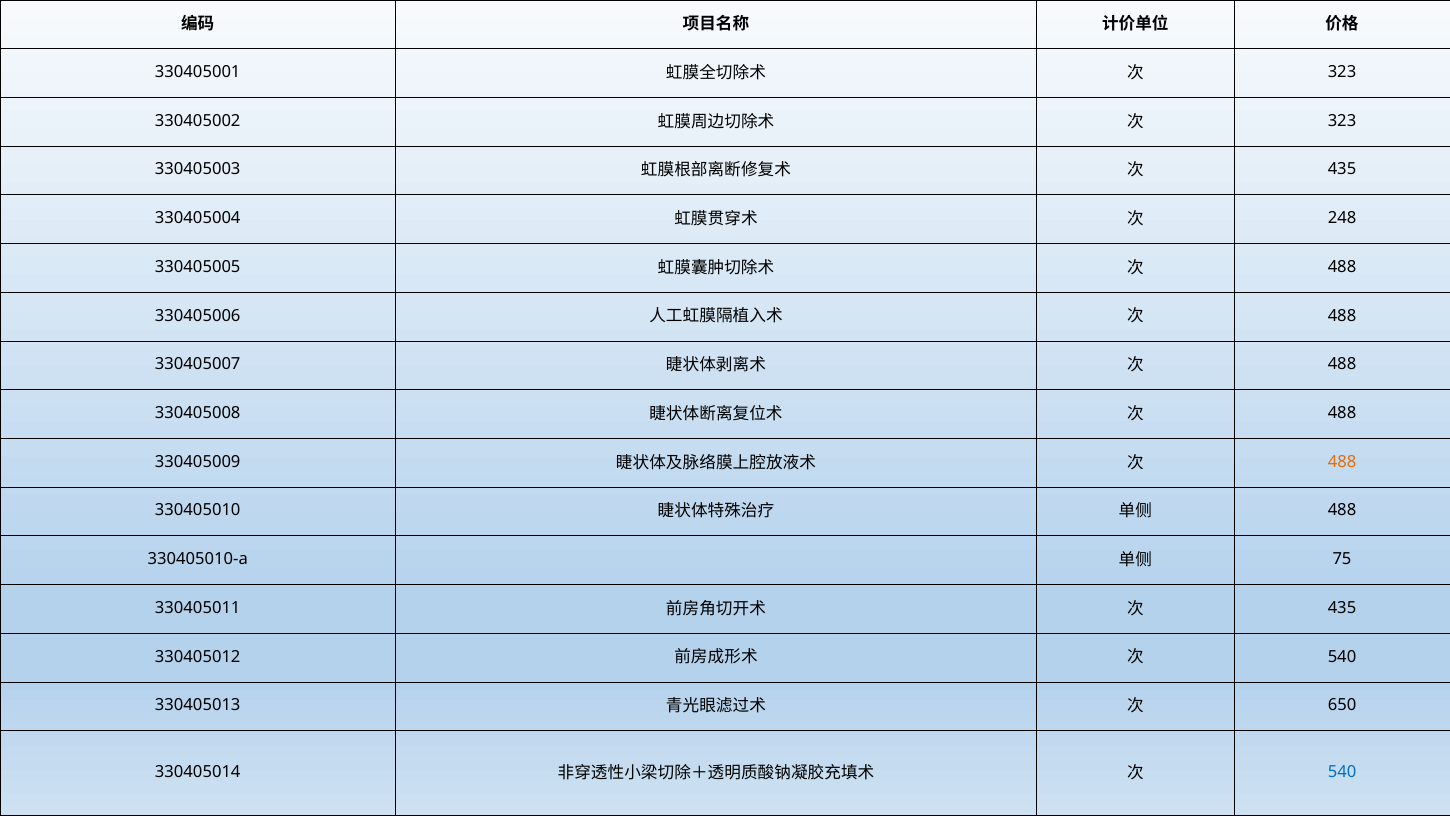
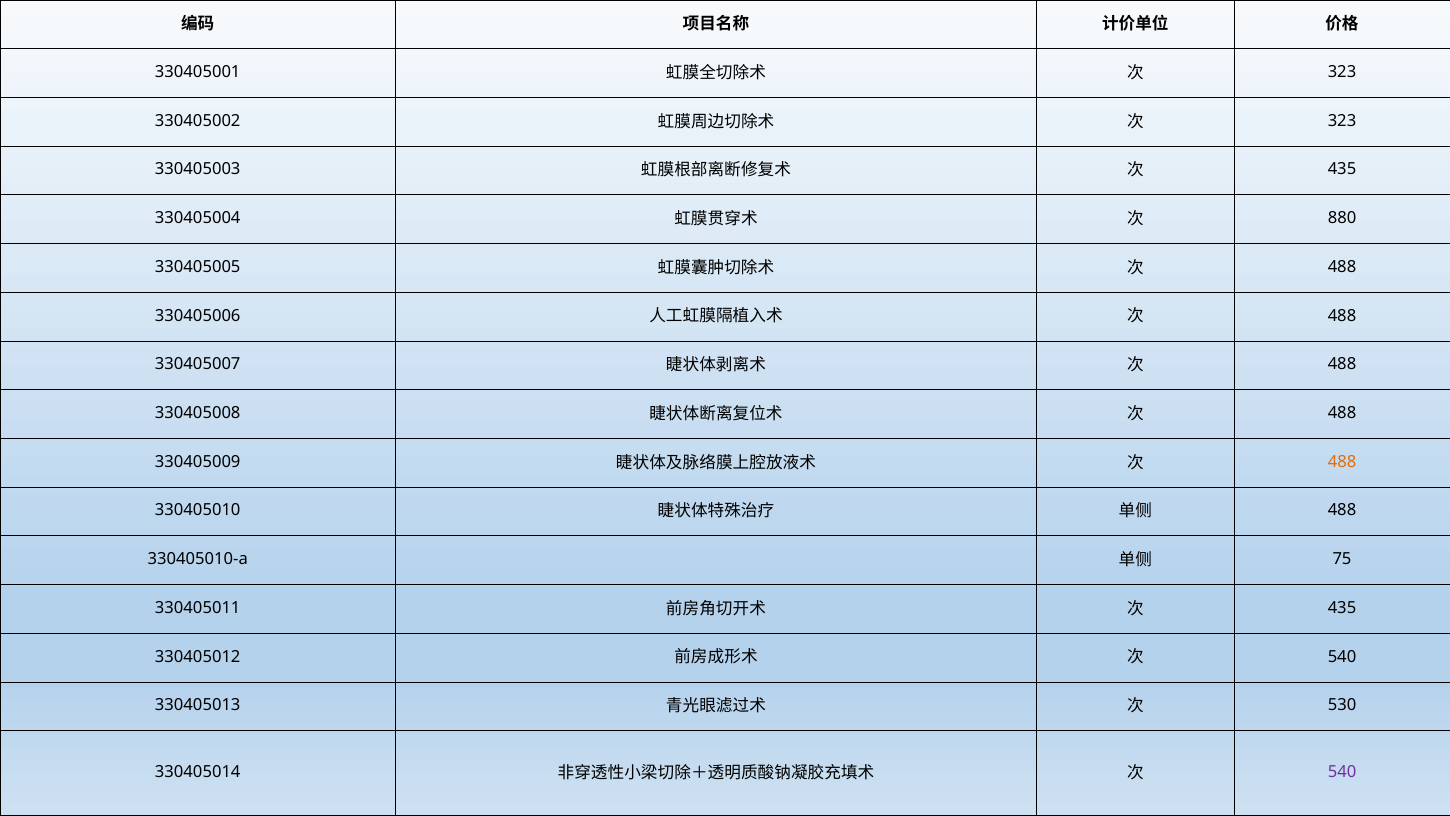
248: 248 -> 880
650: 650 -> 530
540 at (1342, 772) colour: blue -> purple
